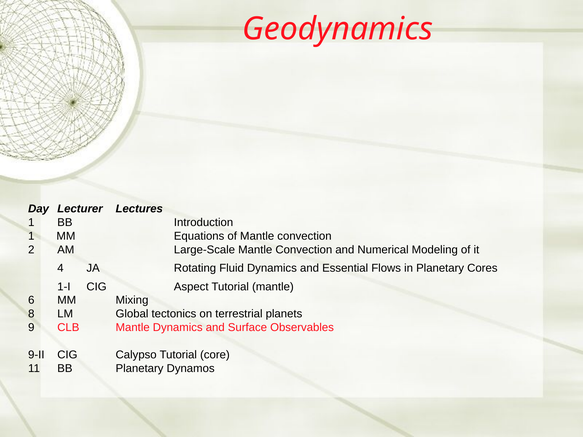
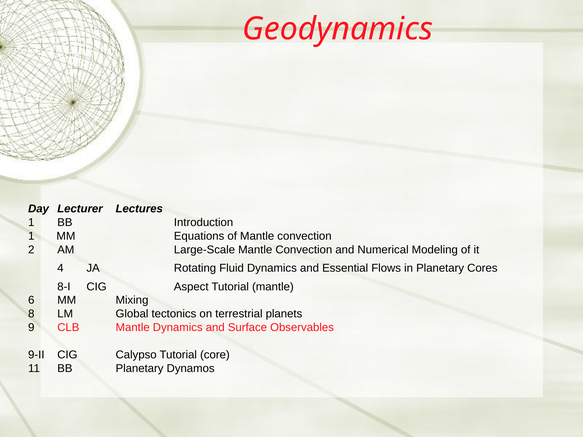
1-I: 1-I -> 8-I
